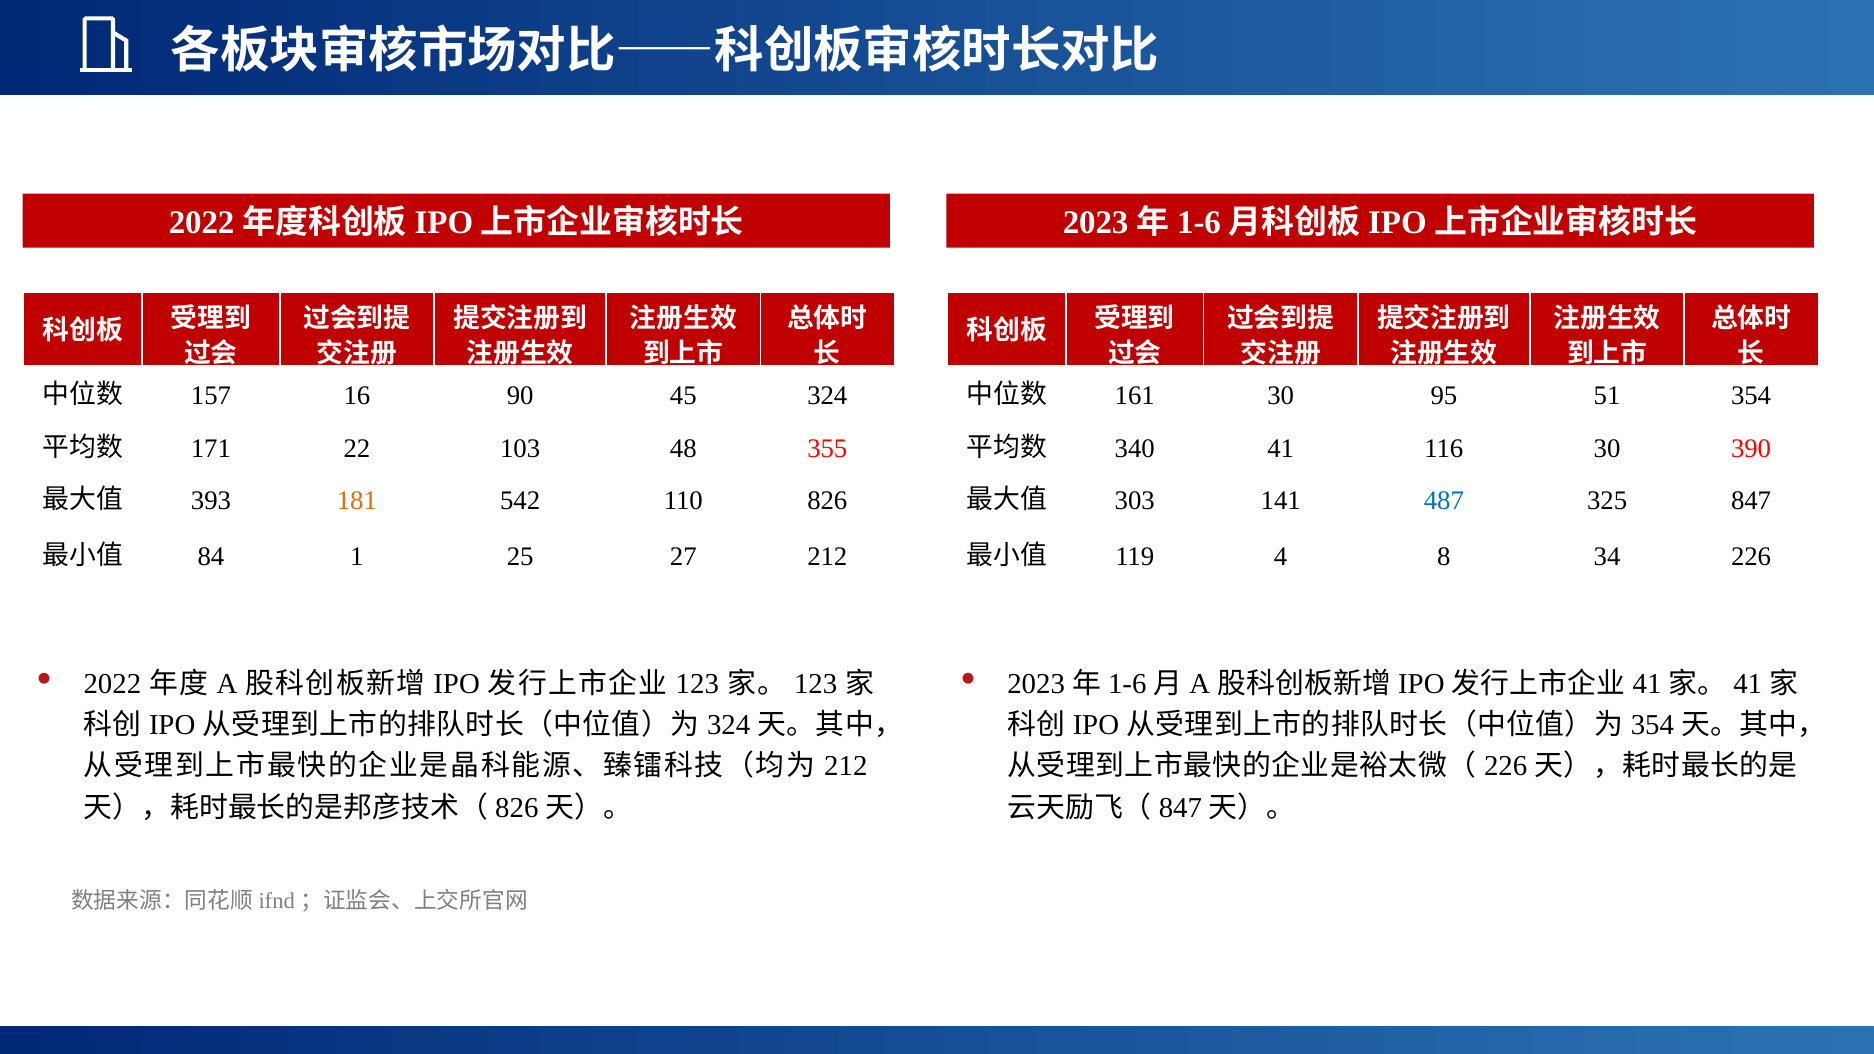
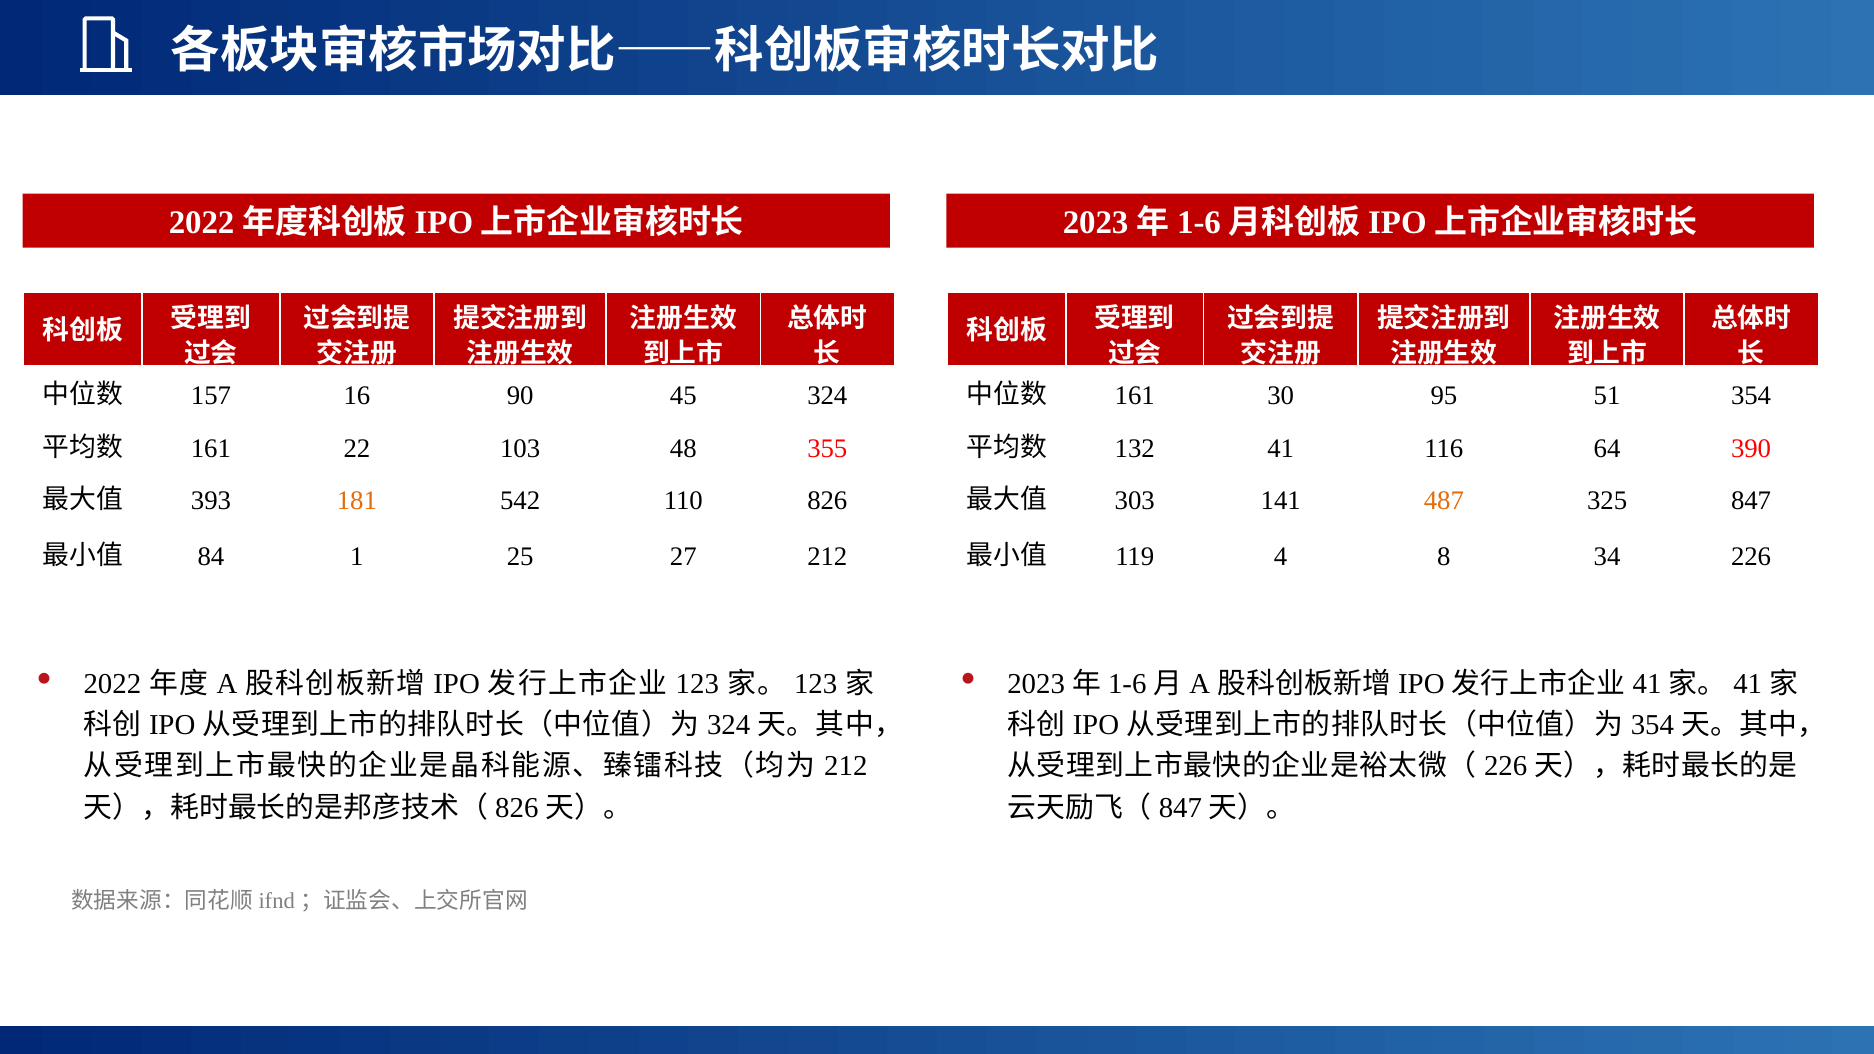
171 at (211, 449): 171 -> 161
340: 340 -> 132
116 30: 30 -> 64
487 colour: blue -> orange
